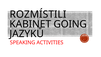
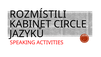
GOING: GOING -> CIRCLE
